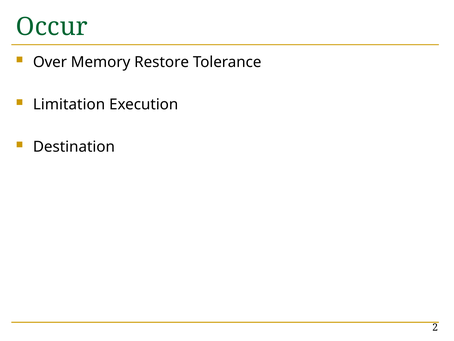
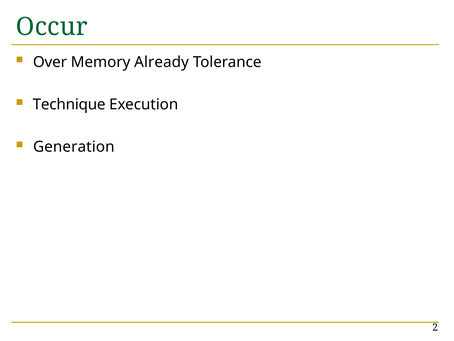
Restore: Restore -> Already
Limitation: Limitation -> Technique
Destination: Destination -> Generation
